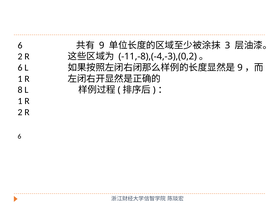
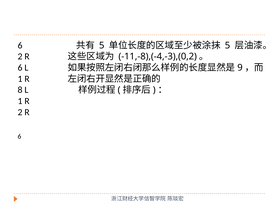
9 at (102, 45): 9 -> 5
3 at (228, 45): 3 -> 5
